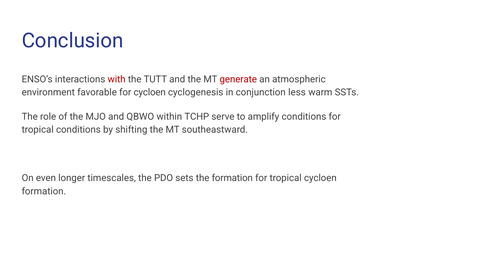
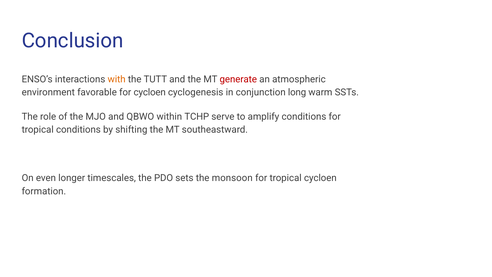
with colour: red -> orange
less: less -> long
the formation: formation -> monsoon
